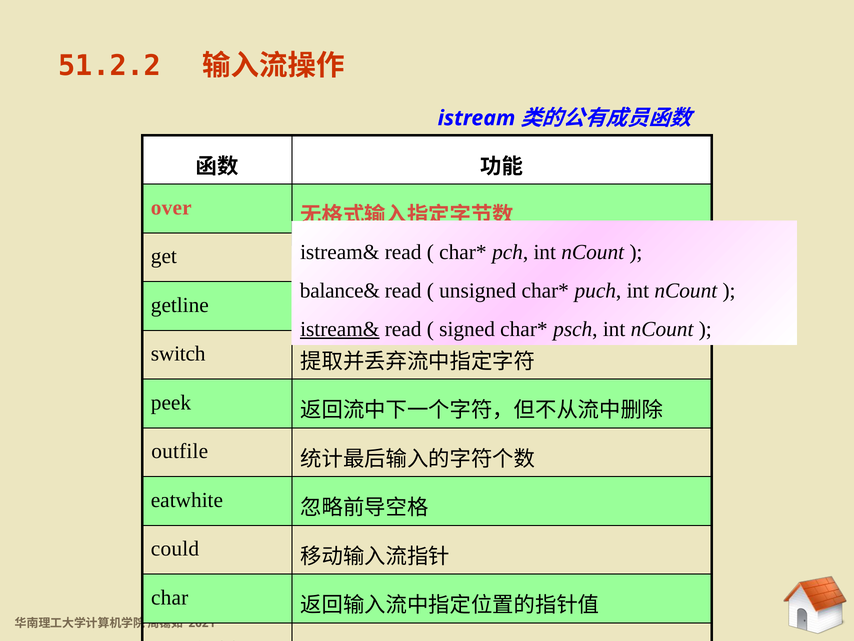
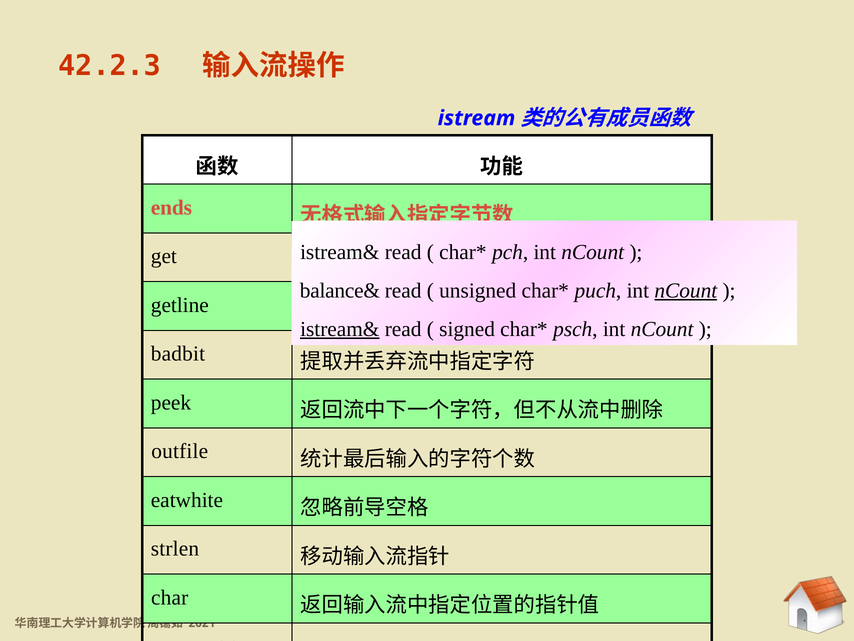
51.2.2: 51.2.2 -> 42.2.3
over: over -> ends
nCount at (686, 290) underline: none -> present
switch: switch -> badbit
could: could -> strlen
